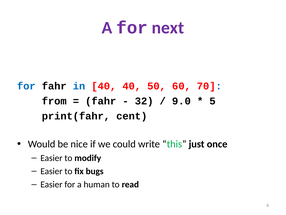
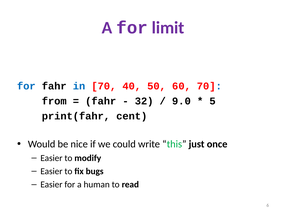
next: next -> limit
in 40: 40 -> 70
